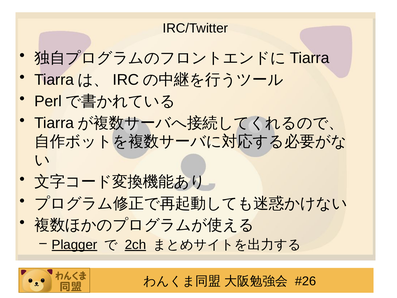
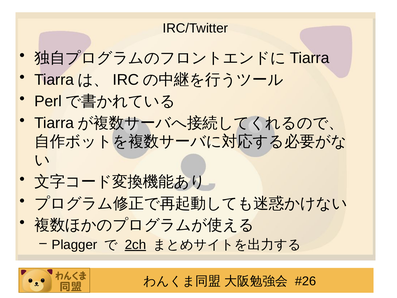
Plagger underline: present -> none
